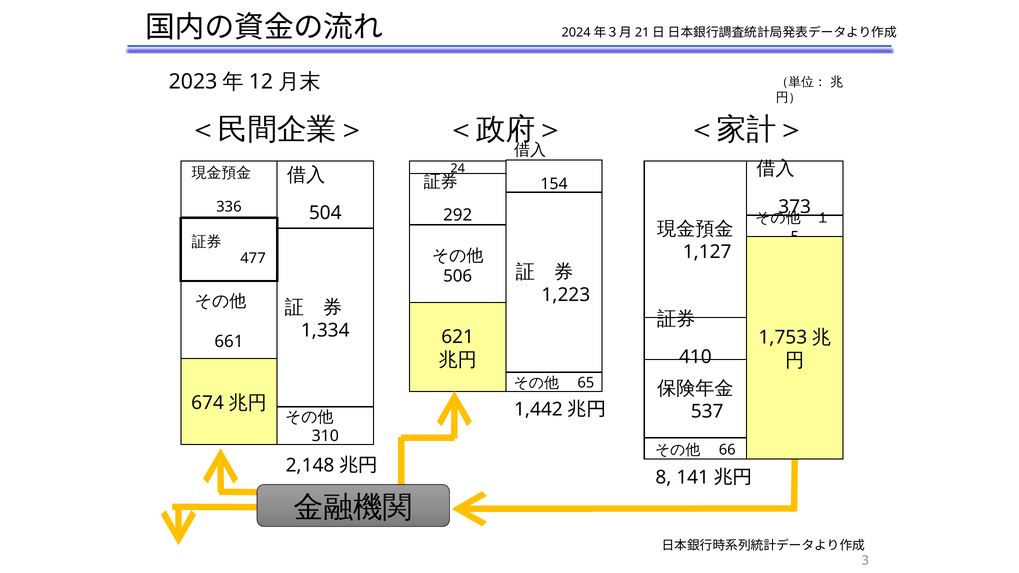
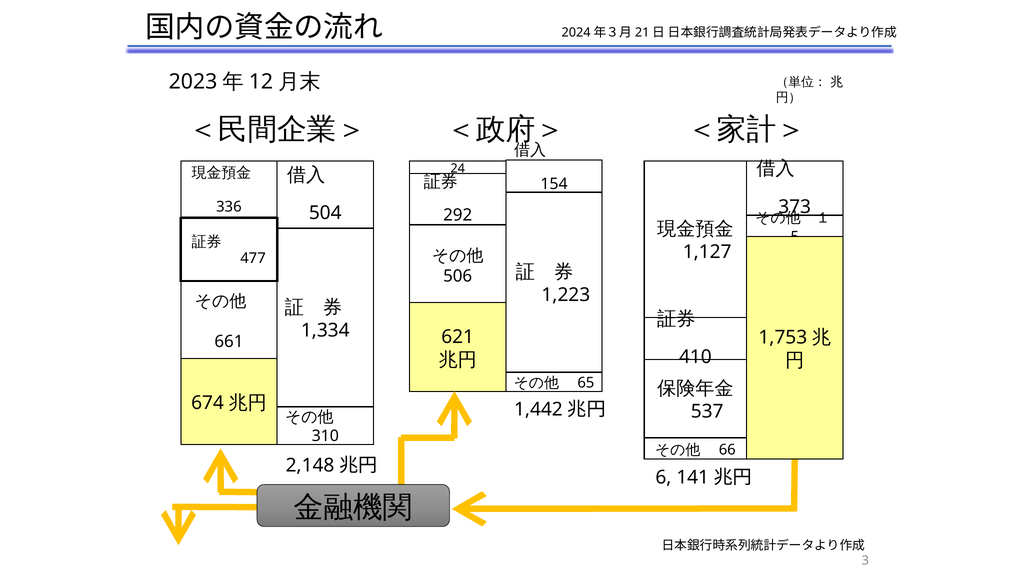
8: 8 -> 6
